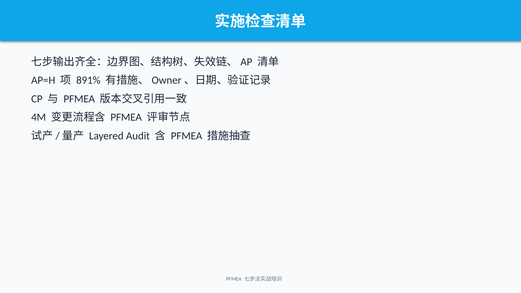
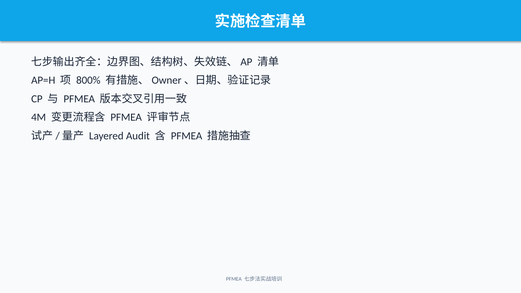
891%: 891% -> 800%
